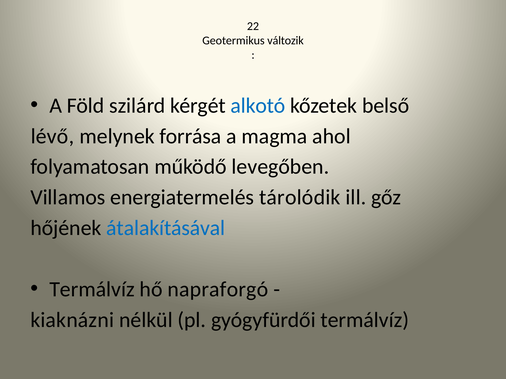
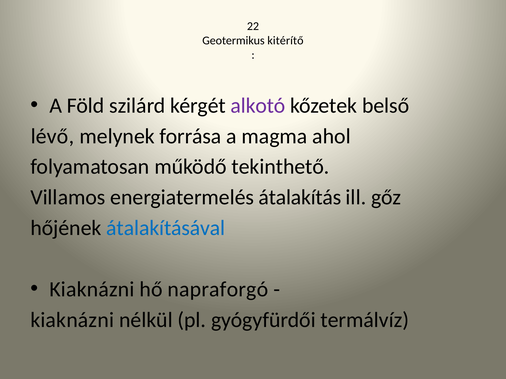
változik: változik -> kitérítő
alkotó colour: blue -> purple
levegőben: levegőben -> tekinthető
tárolódik: tárolódik -> átalakítás
Termálvíz at (92, 290): Termálvíz -> Kiaknázni
